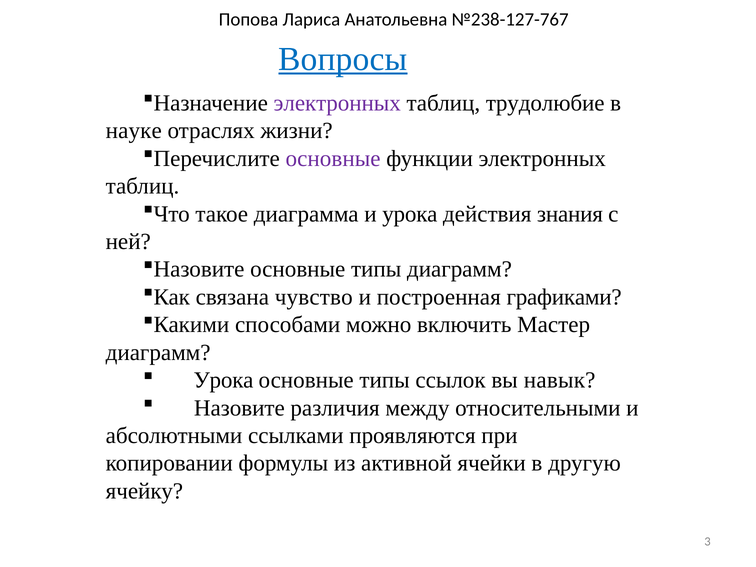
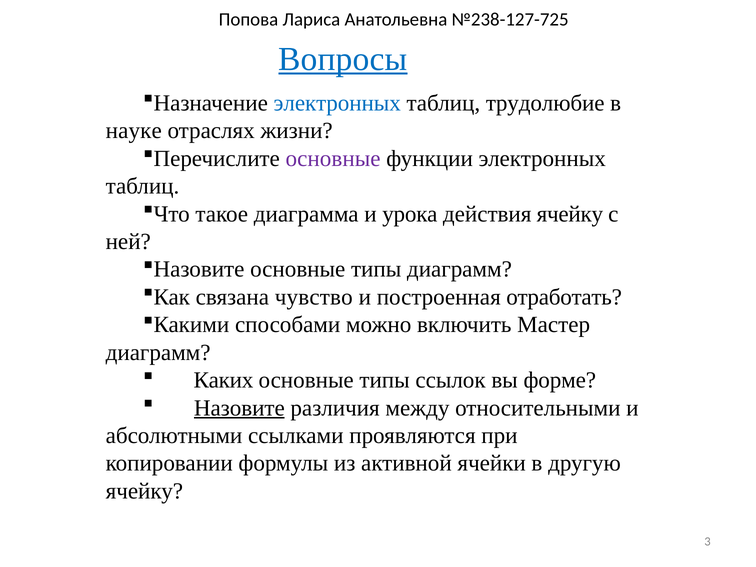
№238-127-767: №238-127-767 -> №238-127-725
электронных at (337, 103) colour: purple -> blue
действия знания: знания -> ячейку
графиками: графиками -> отработать
Урока at (223, 380): Урока -> Каких
навык: навык -> форме
Назовите underline: none -> present
